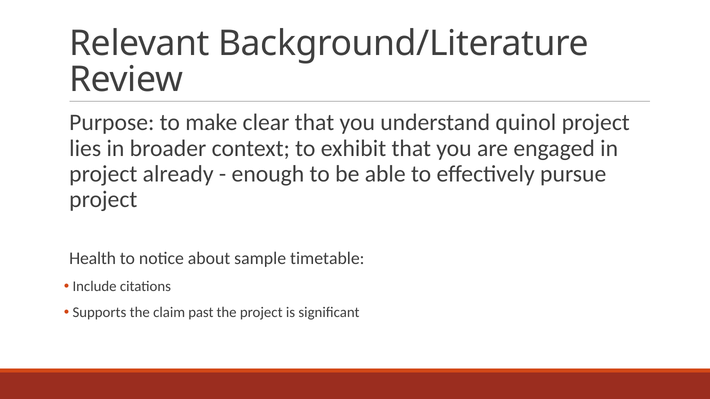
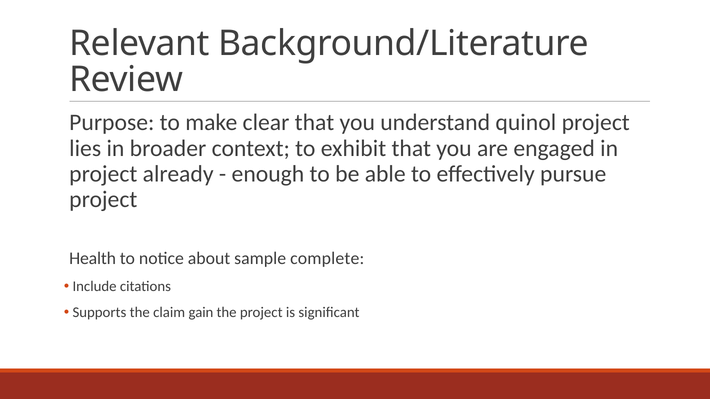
timetable: timetable -> complete
past: past -> gain
